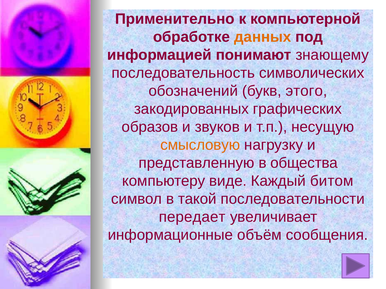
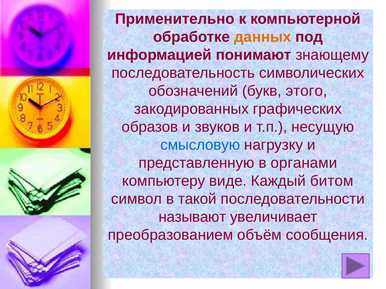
смысловую colour: orange -> blue
общества: общества -> органами
передает: передает -> называют
информационные: информационные -> преобразованием
